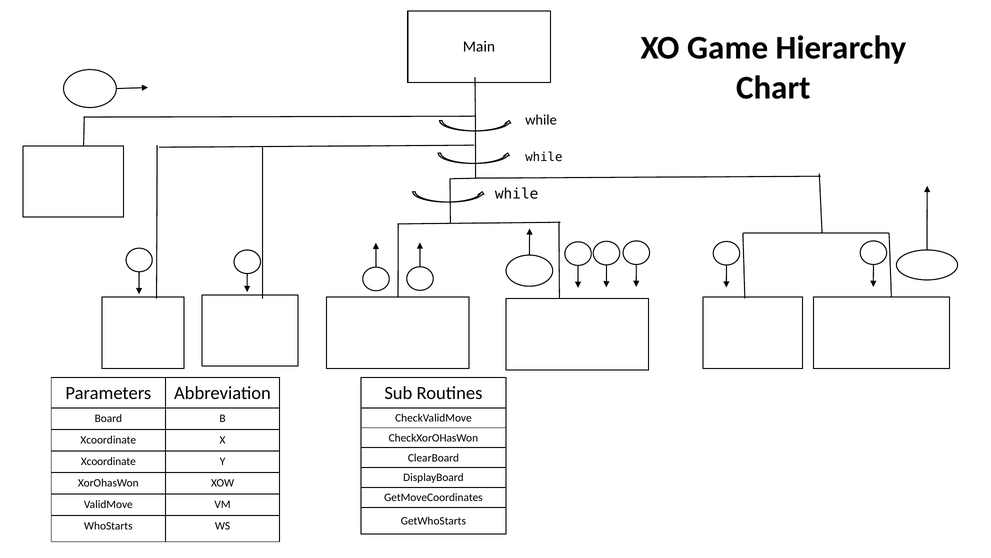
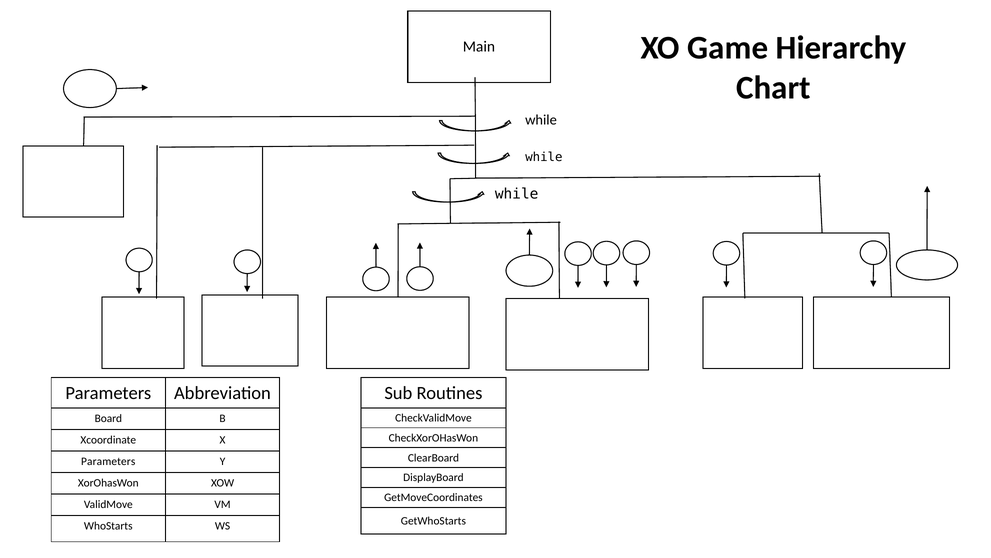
Xcoordinate at (108, 461): Xcoordinate -> Parameters
